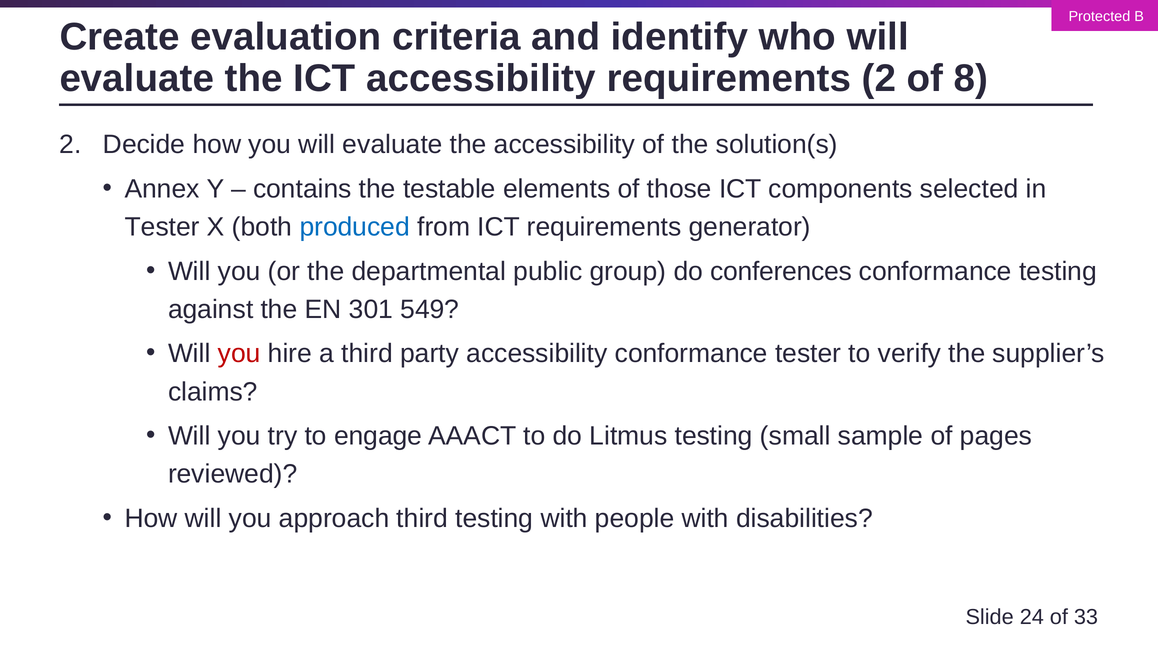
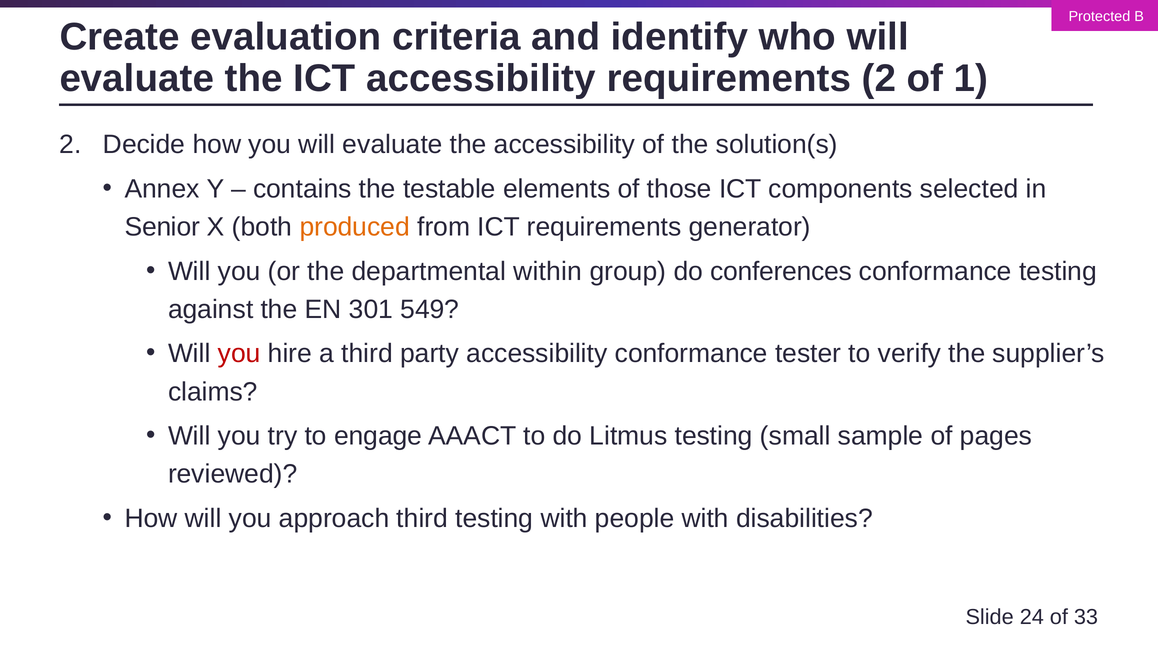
8: 8 -> 1
Tester at (162, 227): Tester -> Senior
produced colour: blue -> orange
public: public -> within
